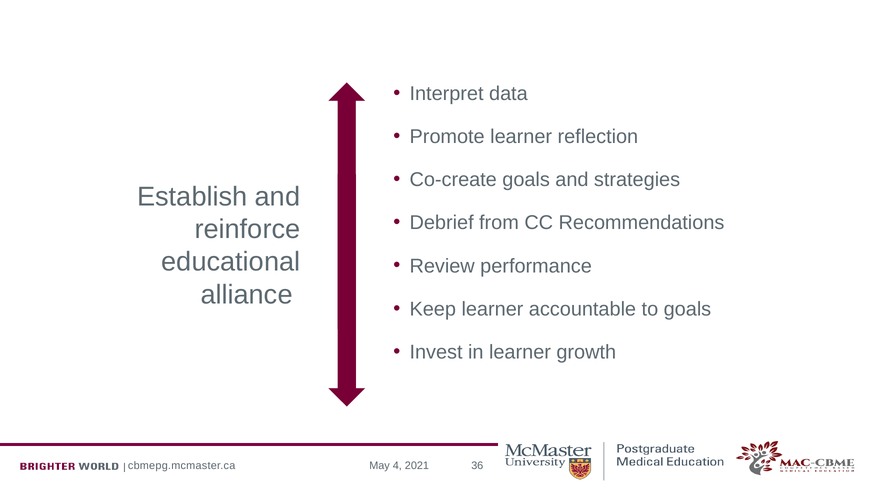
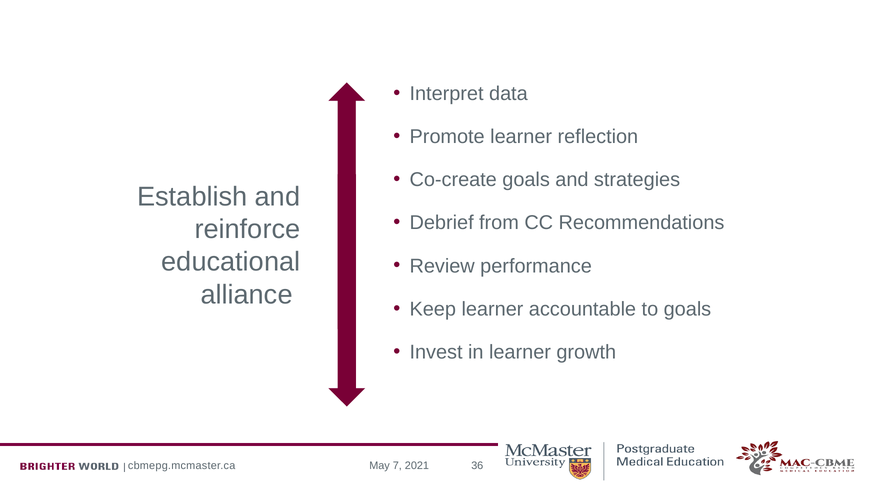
4: 4 -> 7
